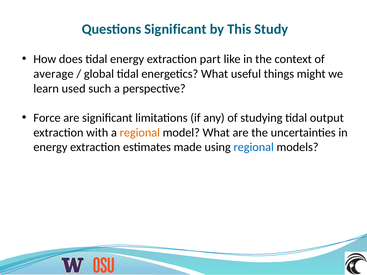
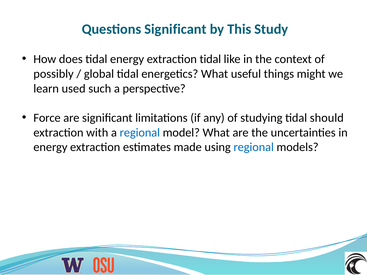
extraction part: part -> tidal
average: average -> possibly
output: output -> should
regional at (140, 133) colour: orange -> blue
